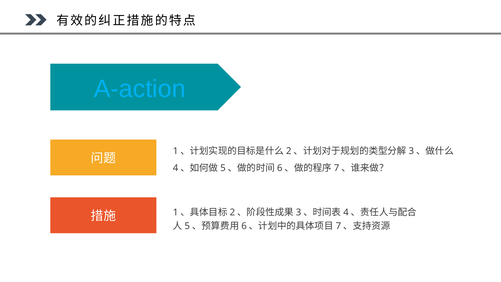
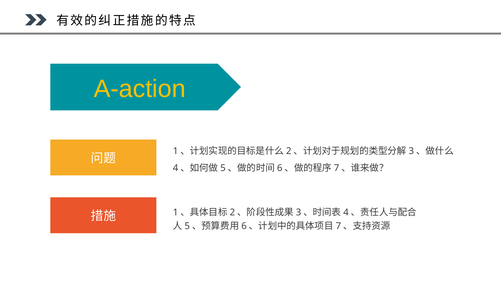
A-action colour: light blue -> yellow
